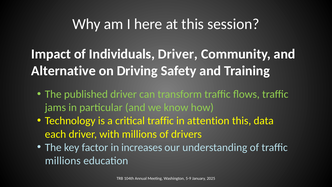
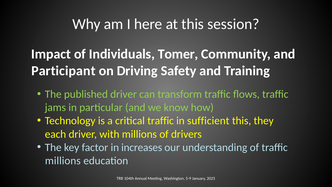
Individuals Driver: Driver -> Tomer
Alternative: Alternative -> Participant
attention: attention -> sufficient
data: data -> they
